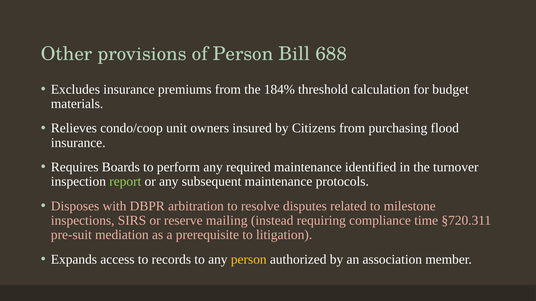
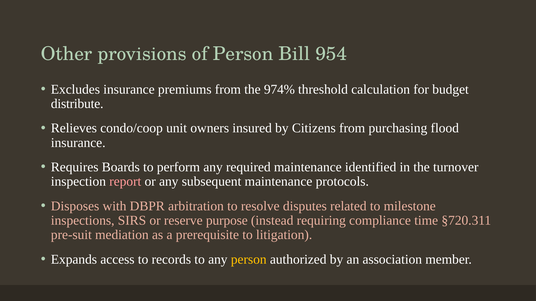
688: 688 -> 954
184%: 184% -> 974%
materials: materials -> distribute
report colour: light green -> pink
mailing: mailing -> purpose
